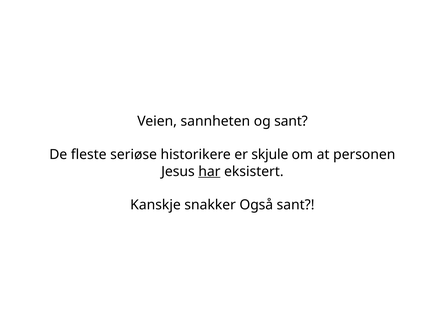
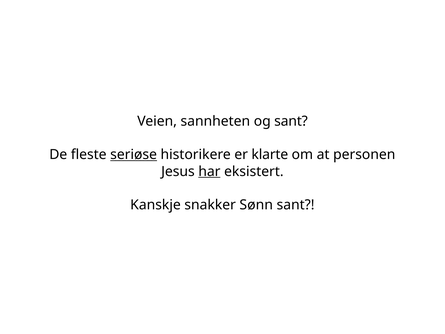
seriøse underline: none -> present
skjule: skjule -> klarte
Også: Også -> Sønn
